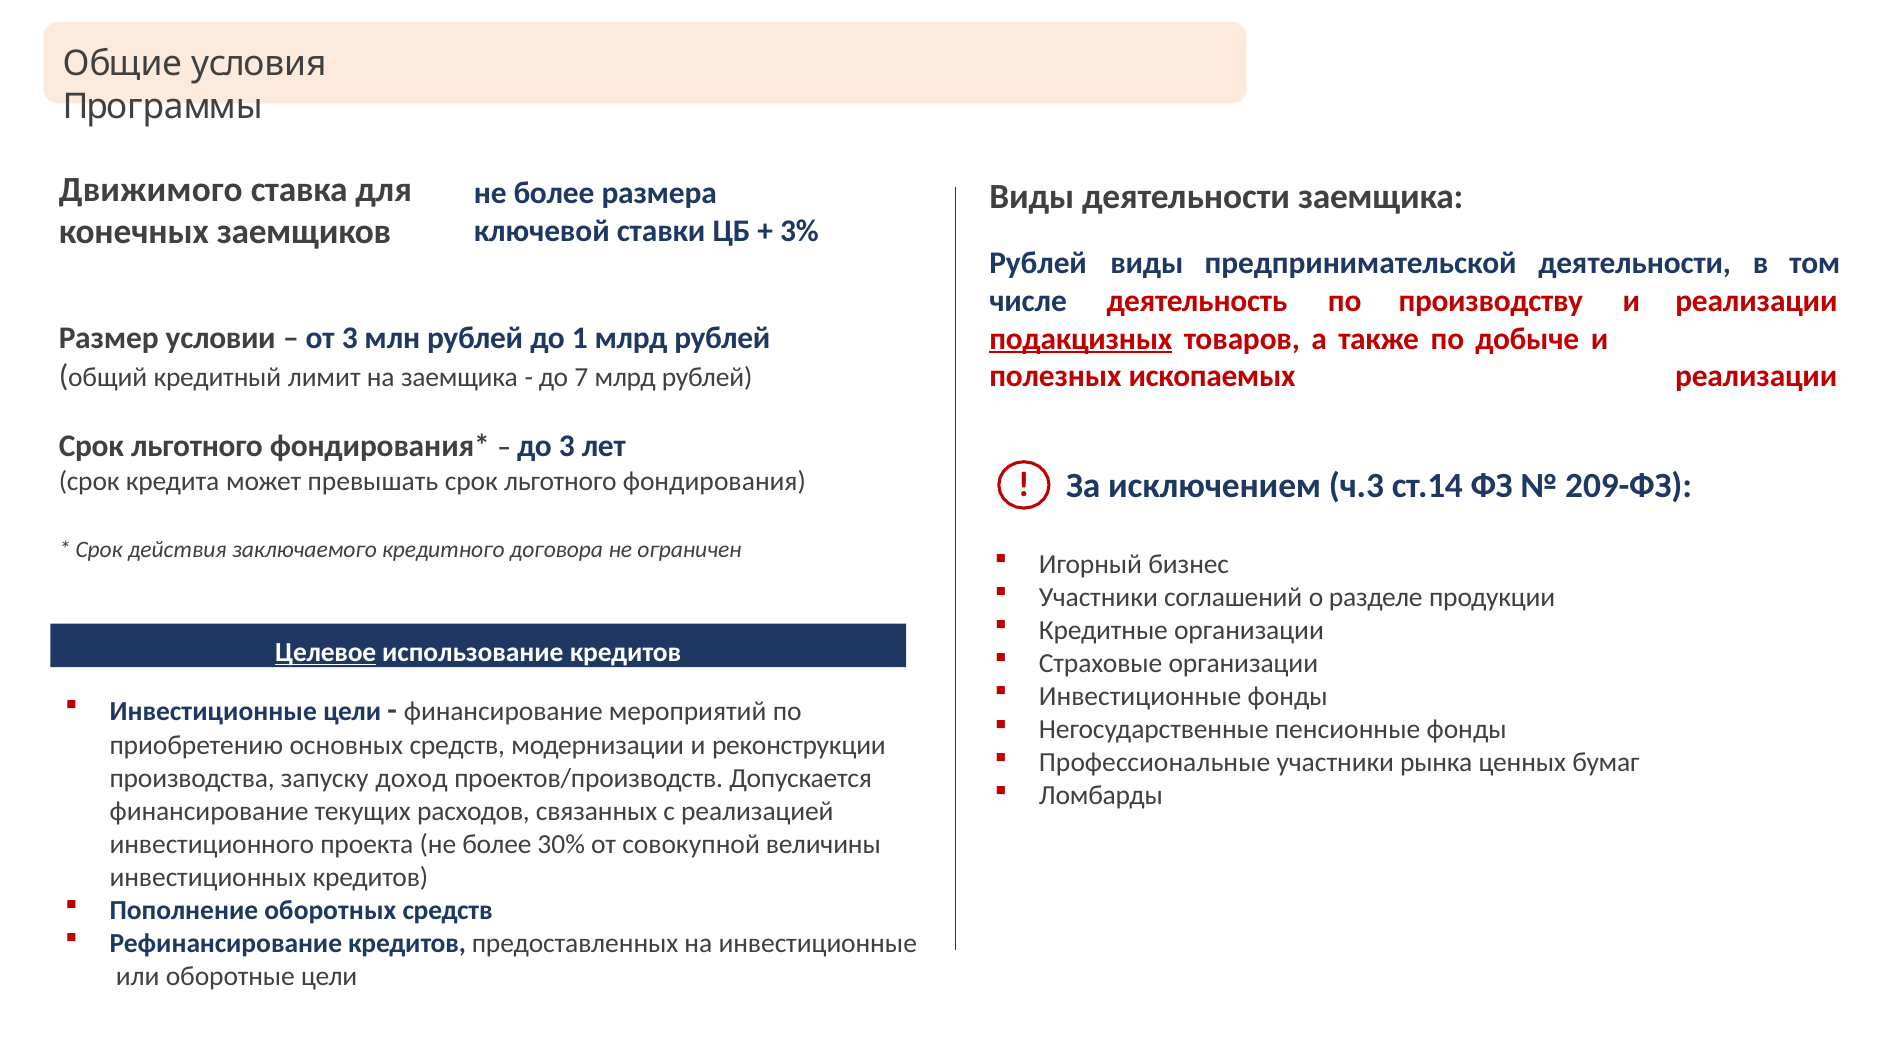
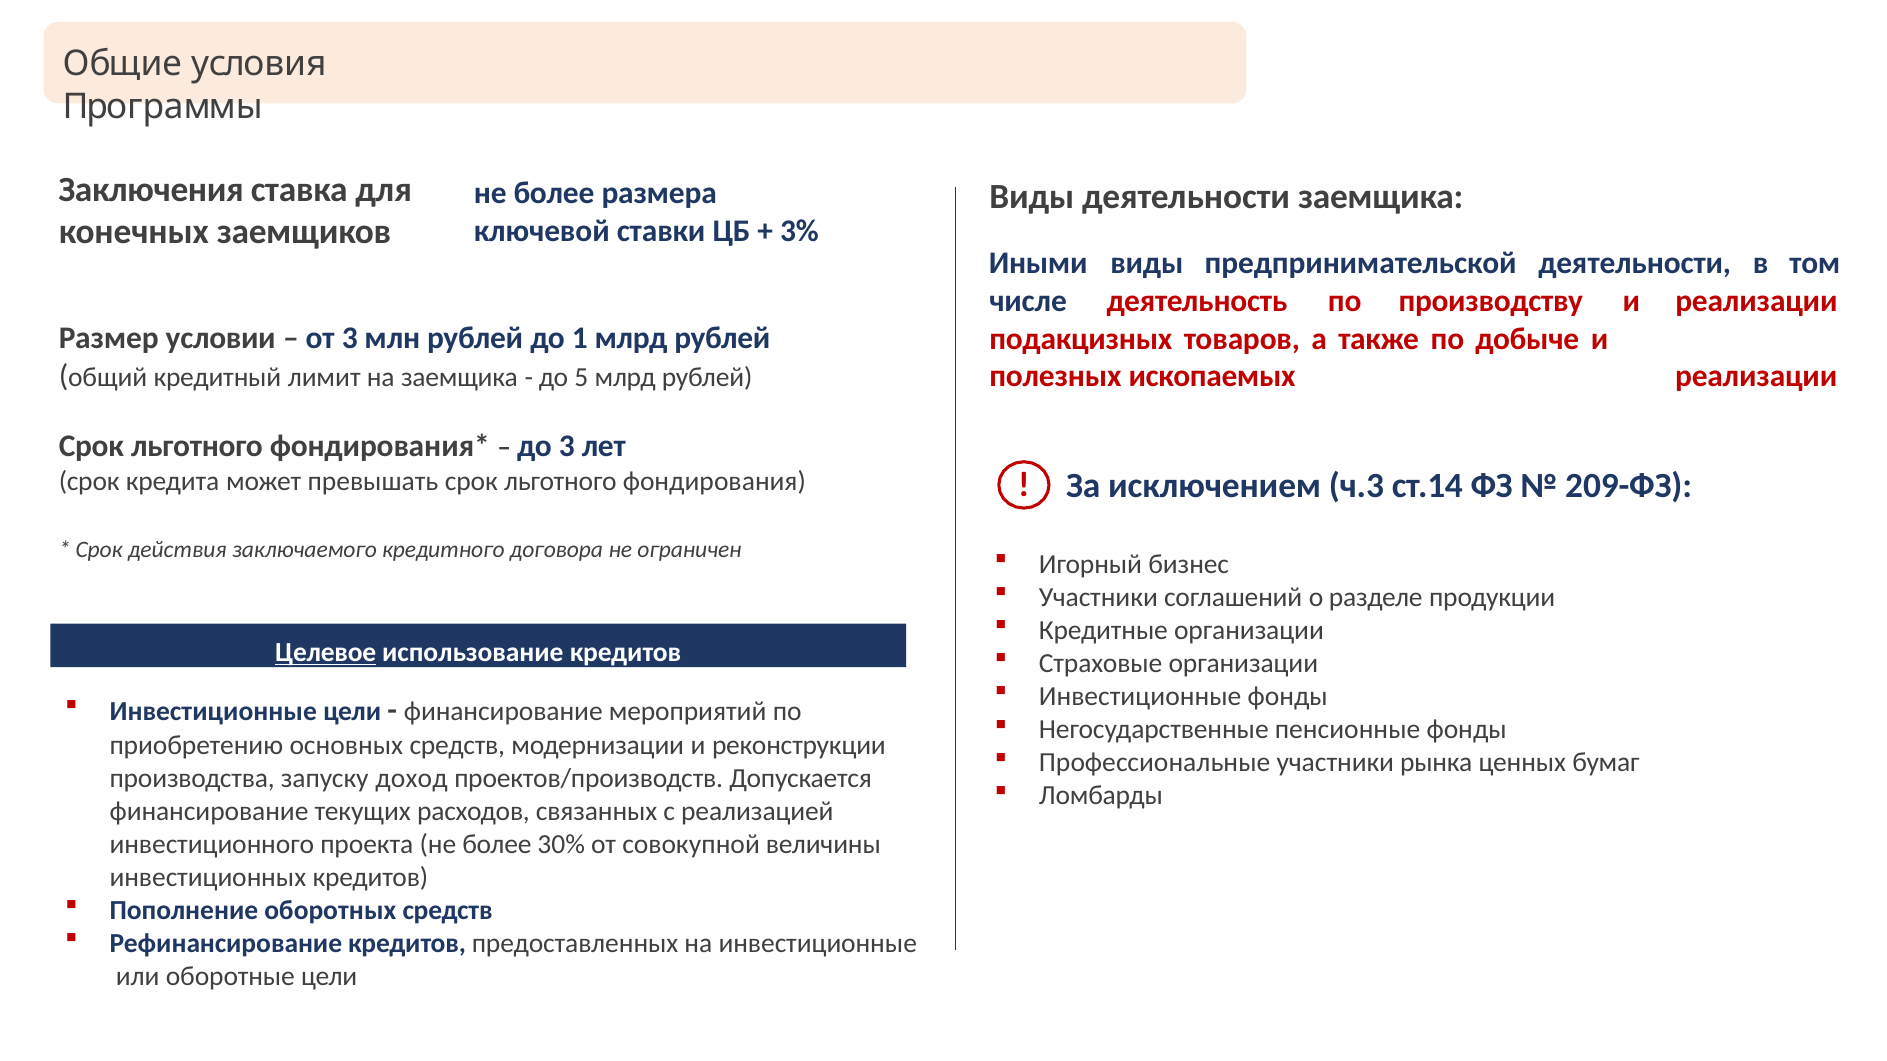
Движимого: Движимого -> Заключения
Рублей at (1038, 263): Рублей -> Иными
подакцизных underline: present -> none
7: 7 -> 5
